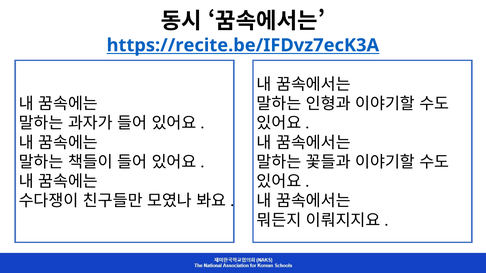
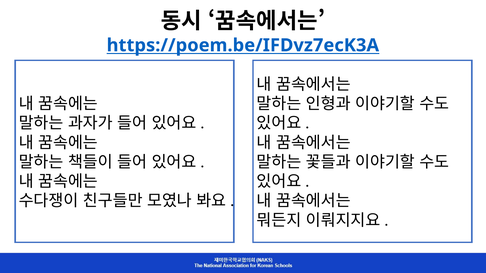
https://recite.be/IFDvz7ecK3A: https://recite.be/IFDvz7ecK3A -> https://poem.be/IFDvz7ecK3A
